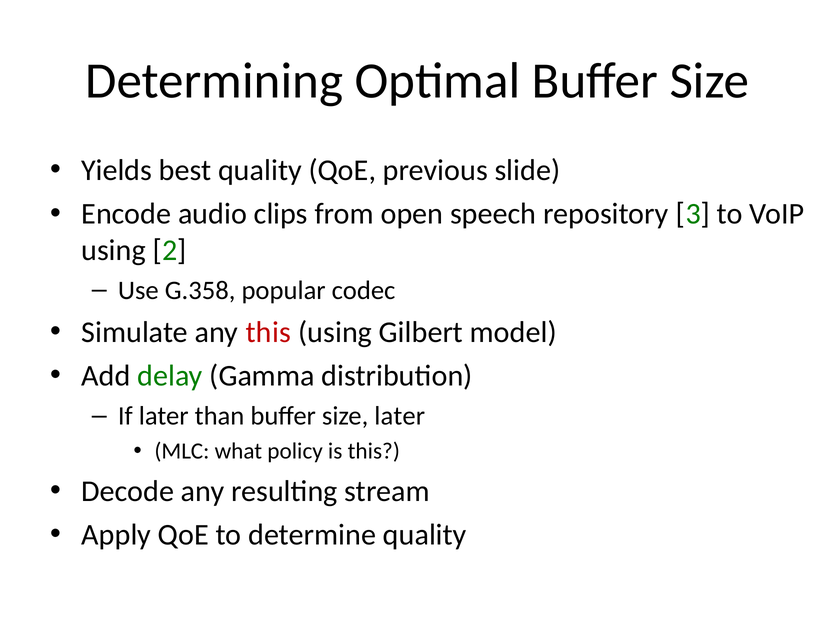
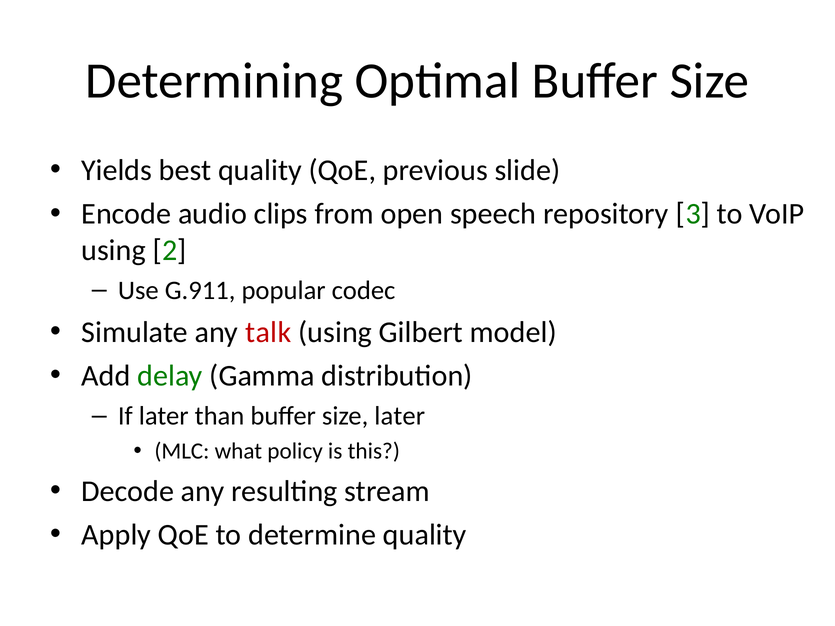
G.358: G.358 -> G.911
any this: this -> talk
